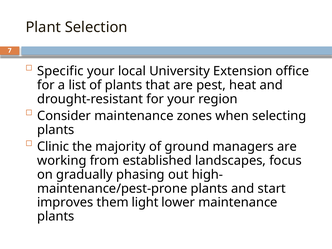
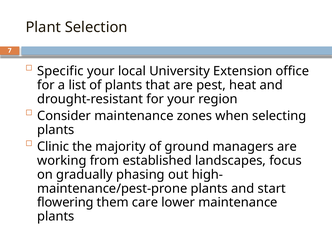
improves: improves -> flowering
light: light -> care
